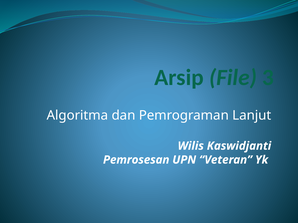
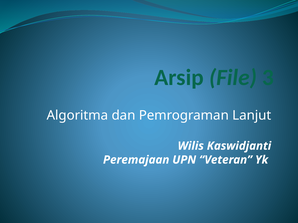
Pemrosesan: Pemrosesan -> Peremajaan
